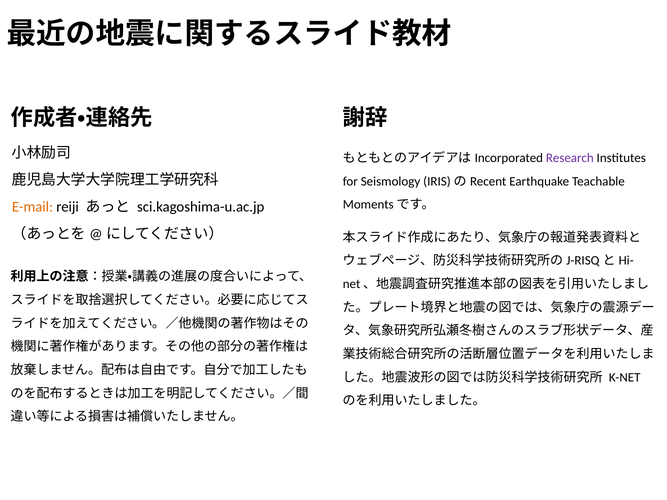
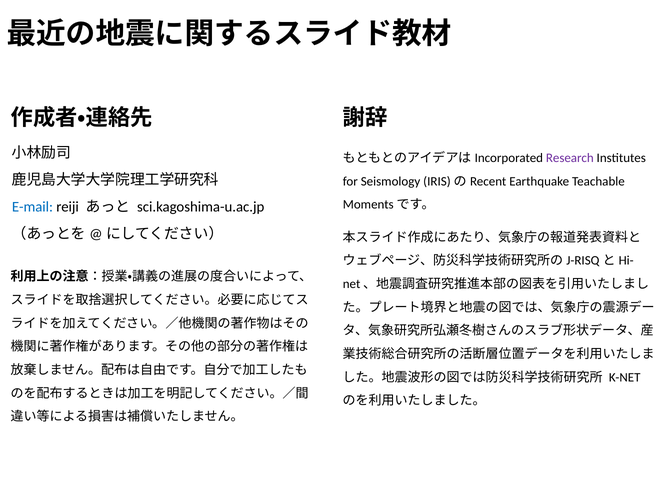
E-mail colour: orange -> blue
